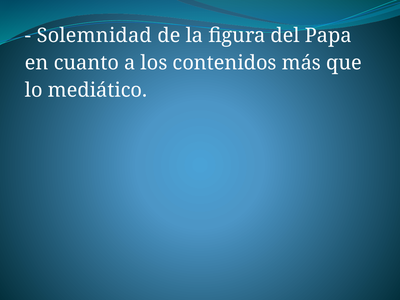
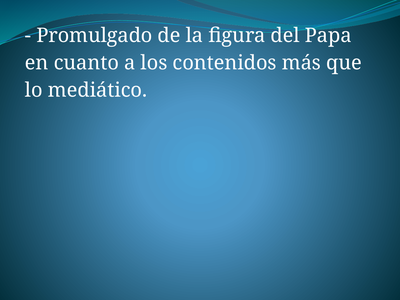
Solemnidad: Solemnidad -> Promulgado
